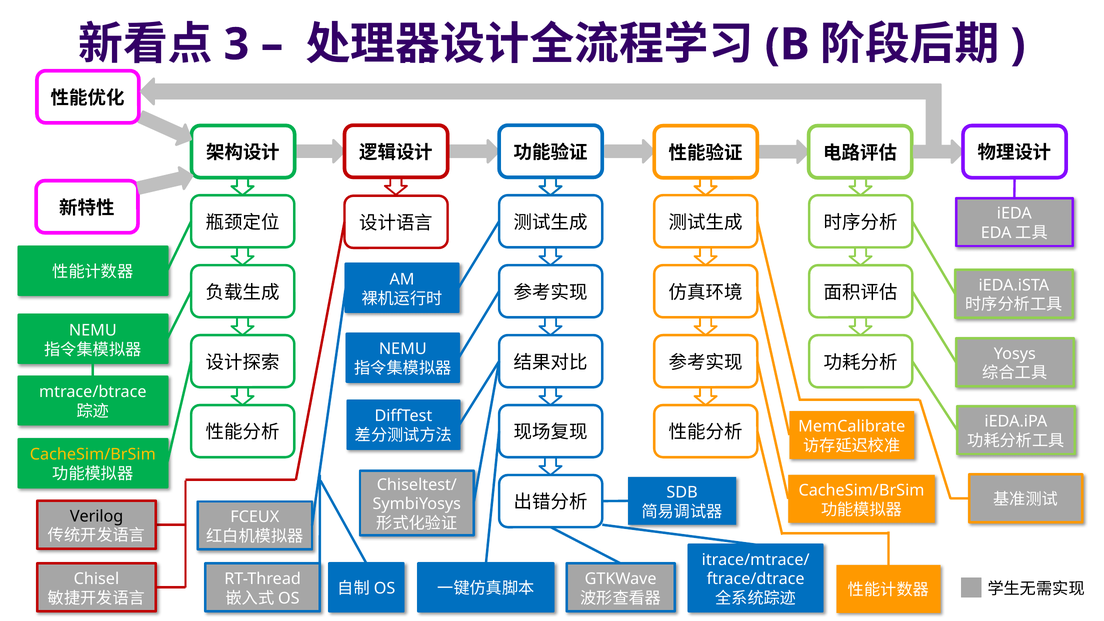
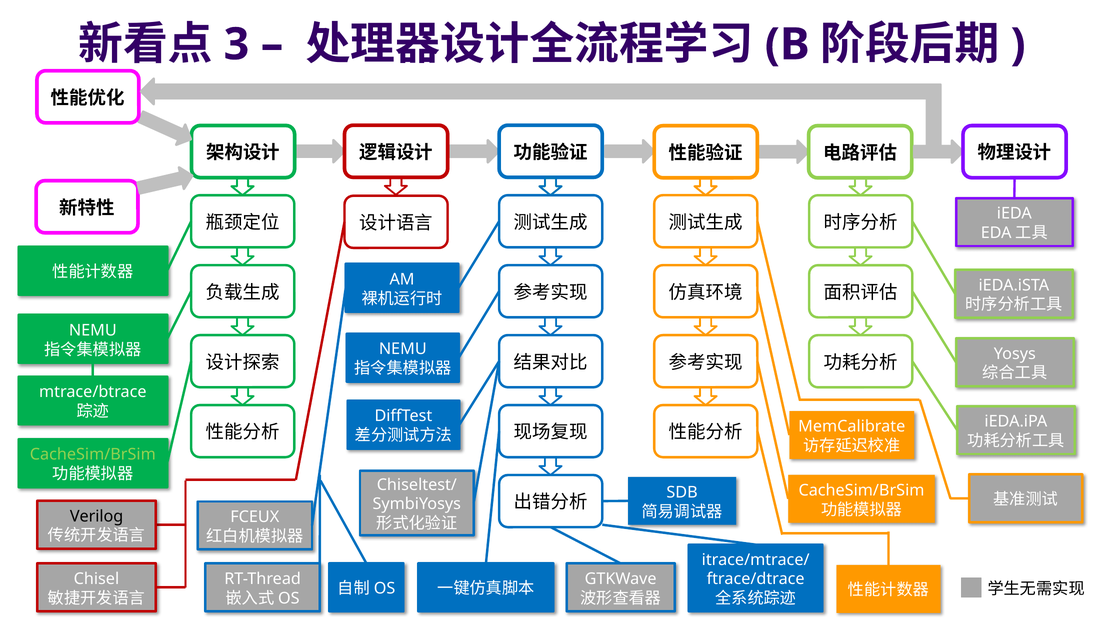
CacheSim/BrSim at (93, 455) colour: yellow -> light green
